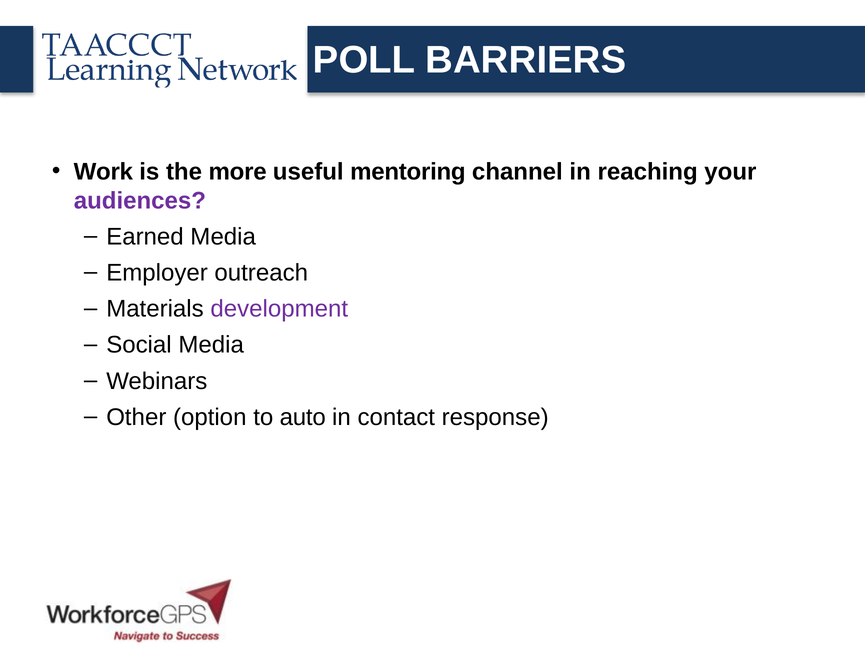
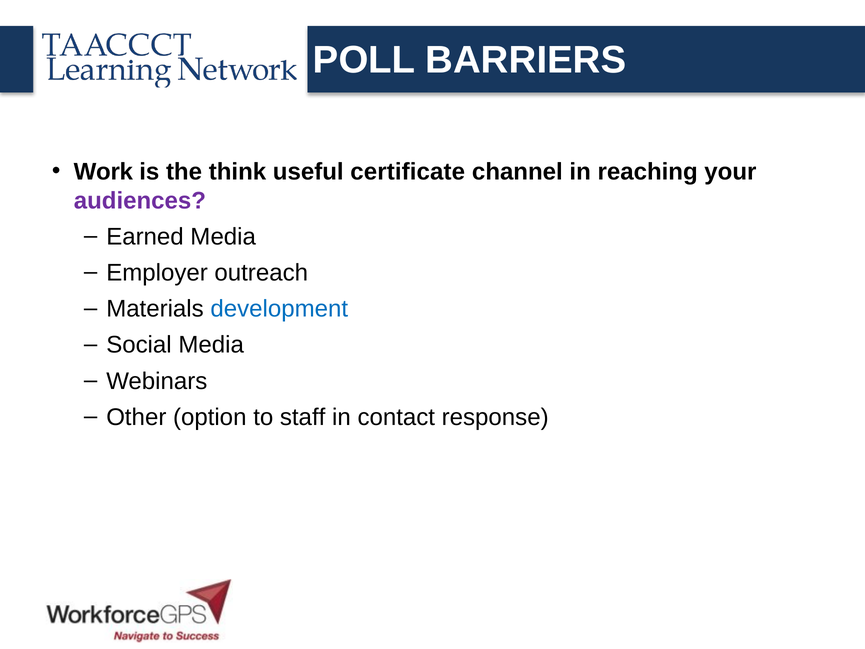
more: more -> think
mentoring: mentoring -> certificate
development colour: purple -> blue
auto: auto -> staff
